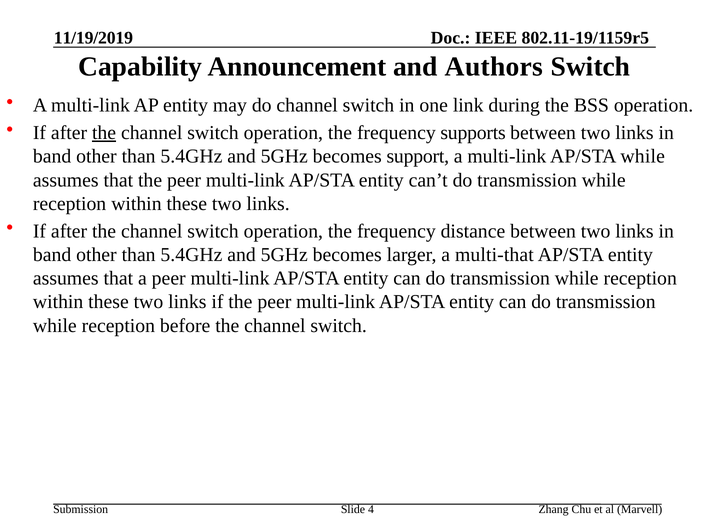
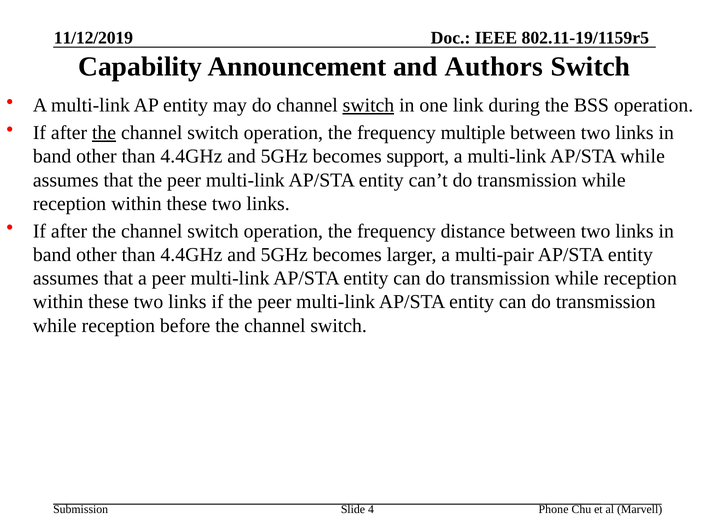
11/19/2019: 11/19/2019 -> 11/12/2019
switch at (368, 105) underline: none -> present
supports: supports -> multiple
5.4GHz at (191, 157): 5.4GHz -> 4.4GHz
5.4GHz at (191, 255): 5.4GHz -> 4.4GHz
multi-that: multi-that -> multi-pair
Zhang: Zhang -> Phone
